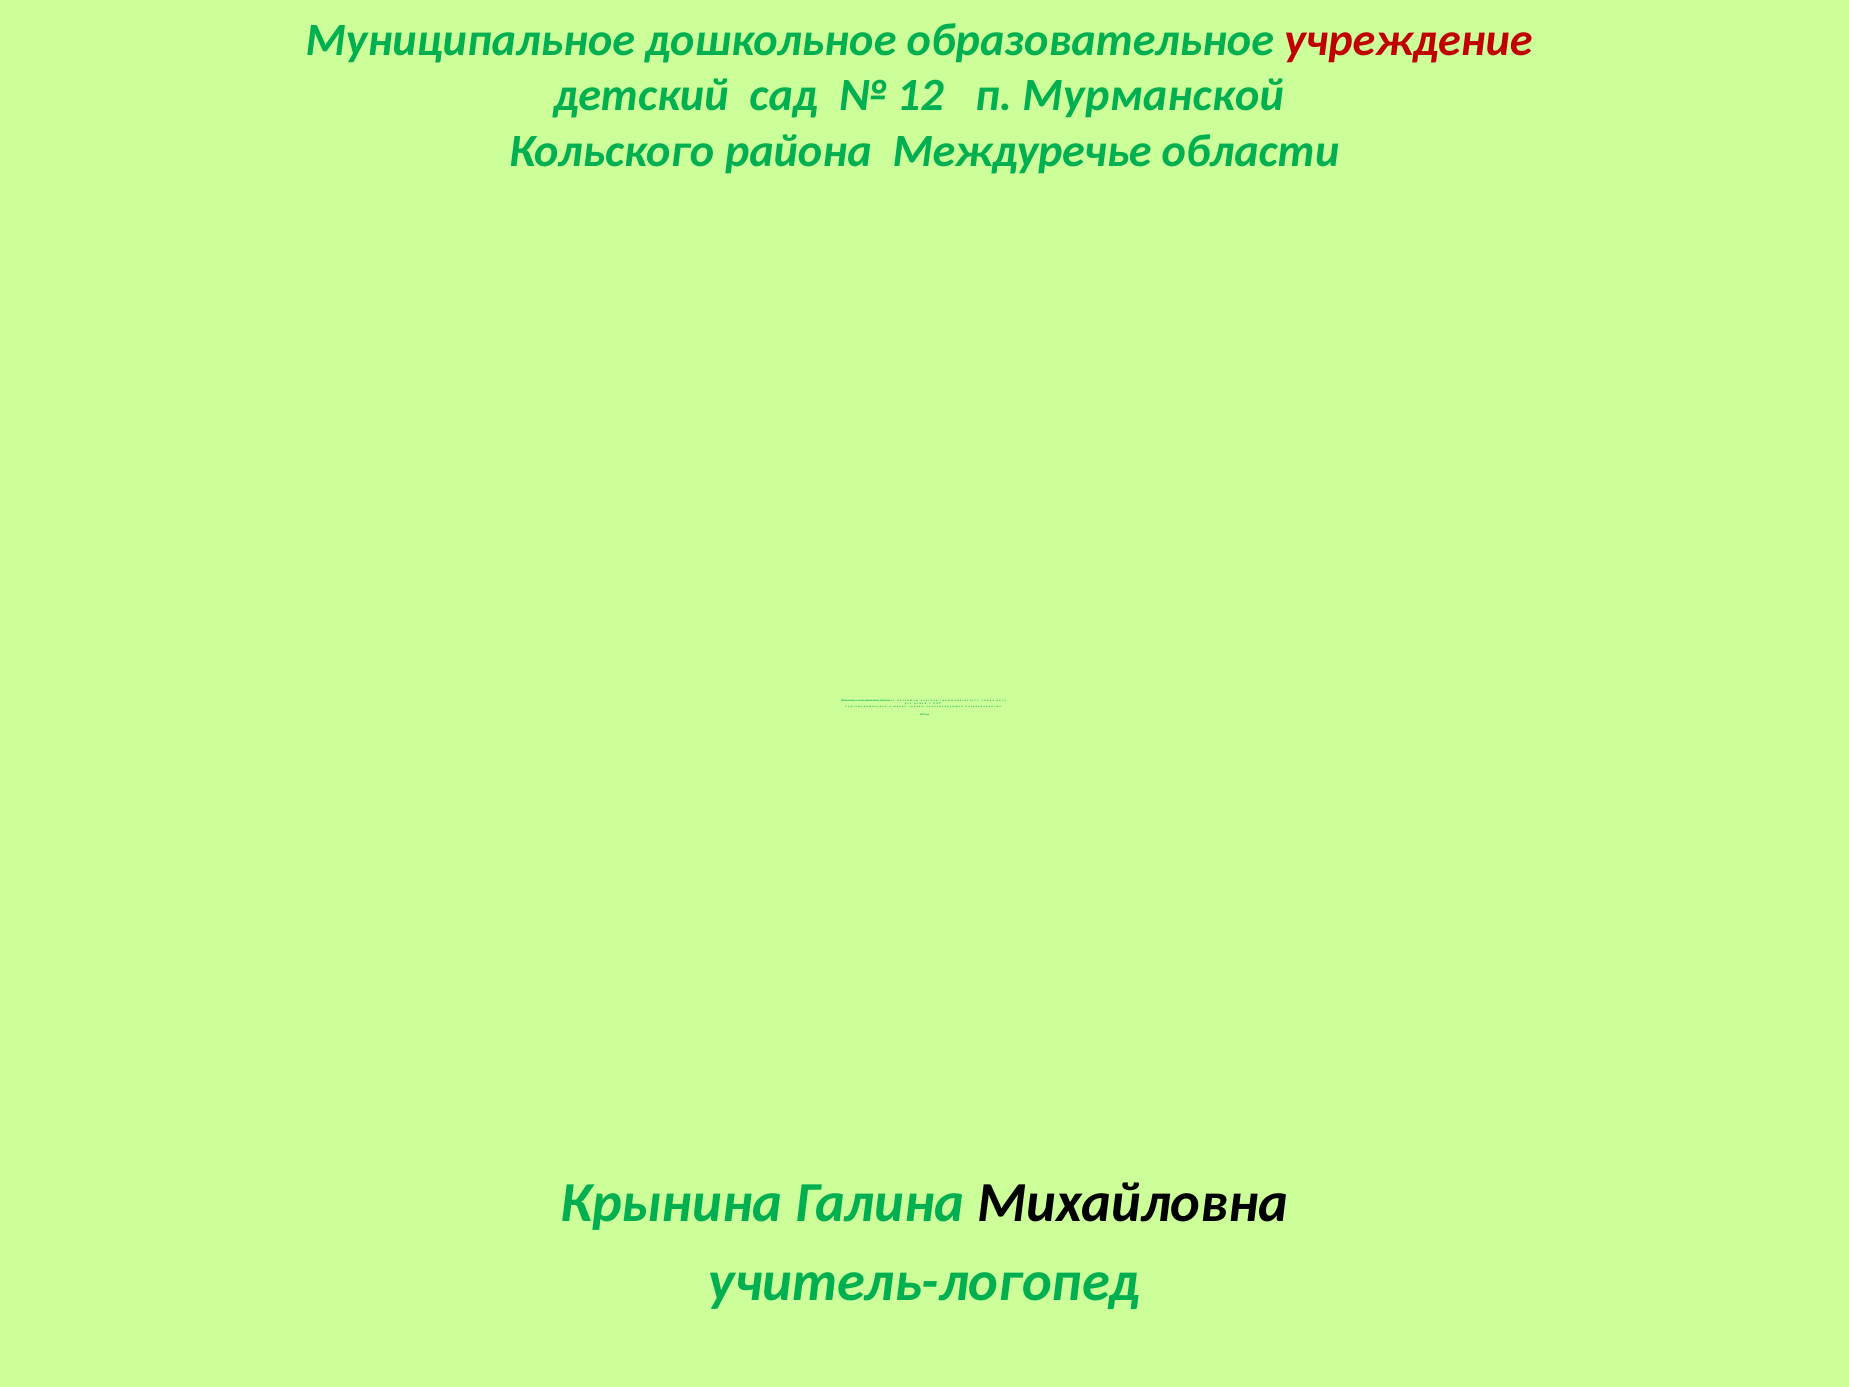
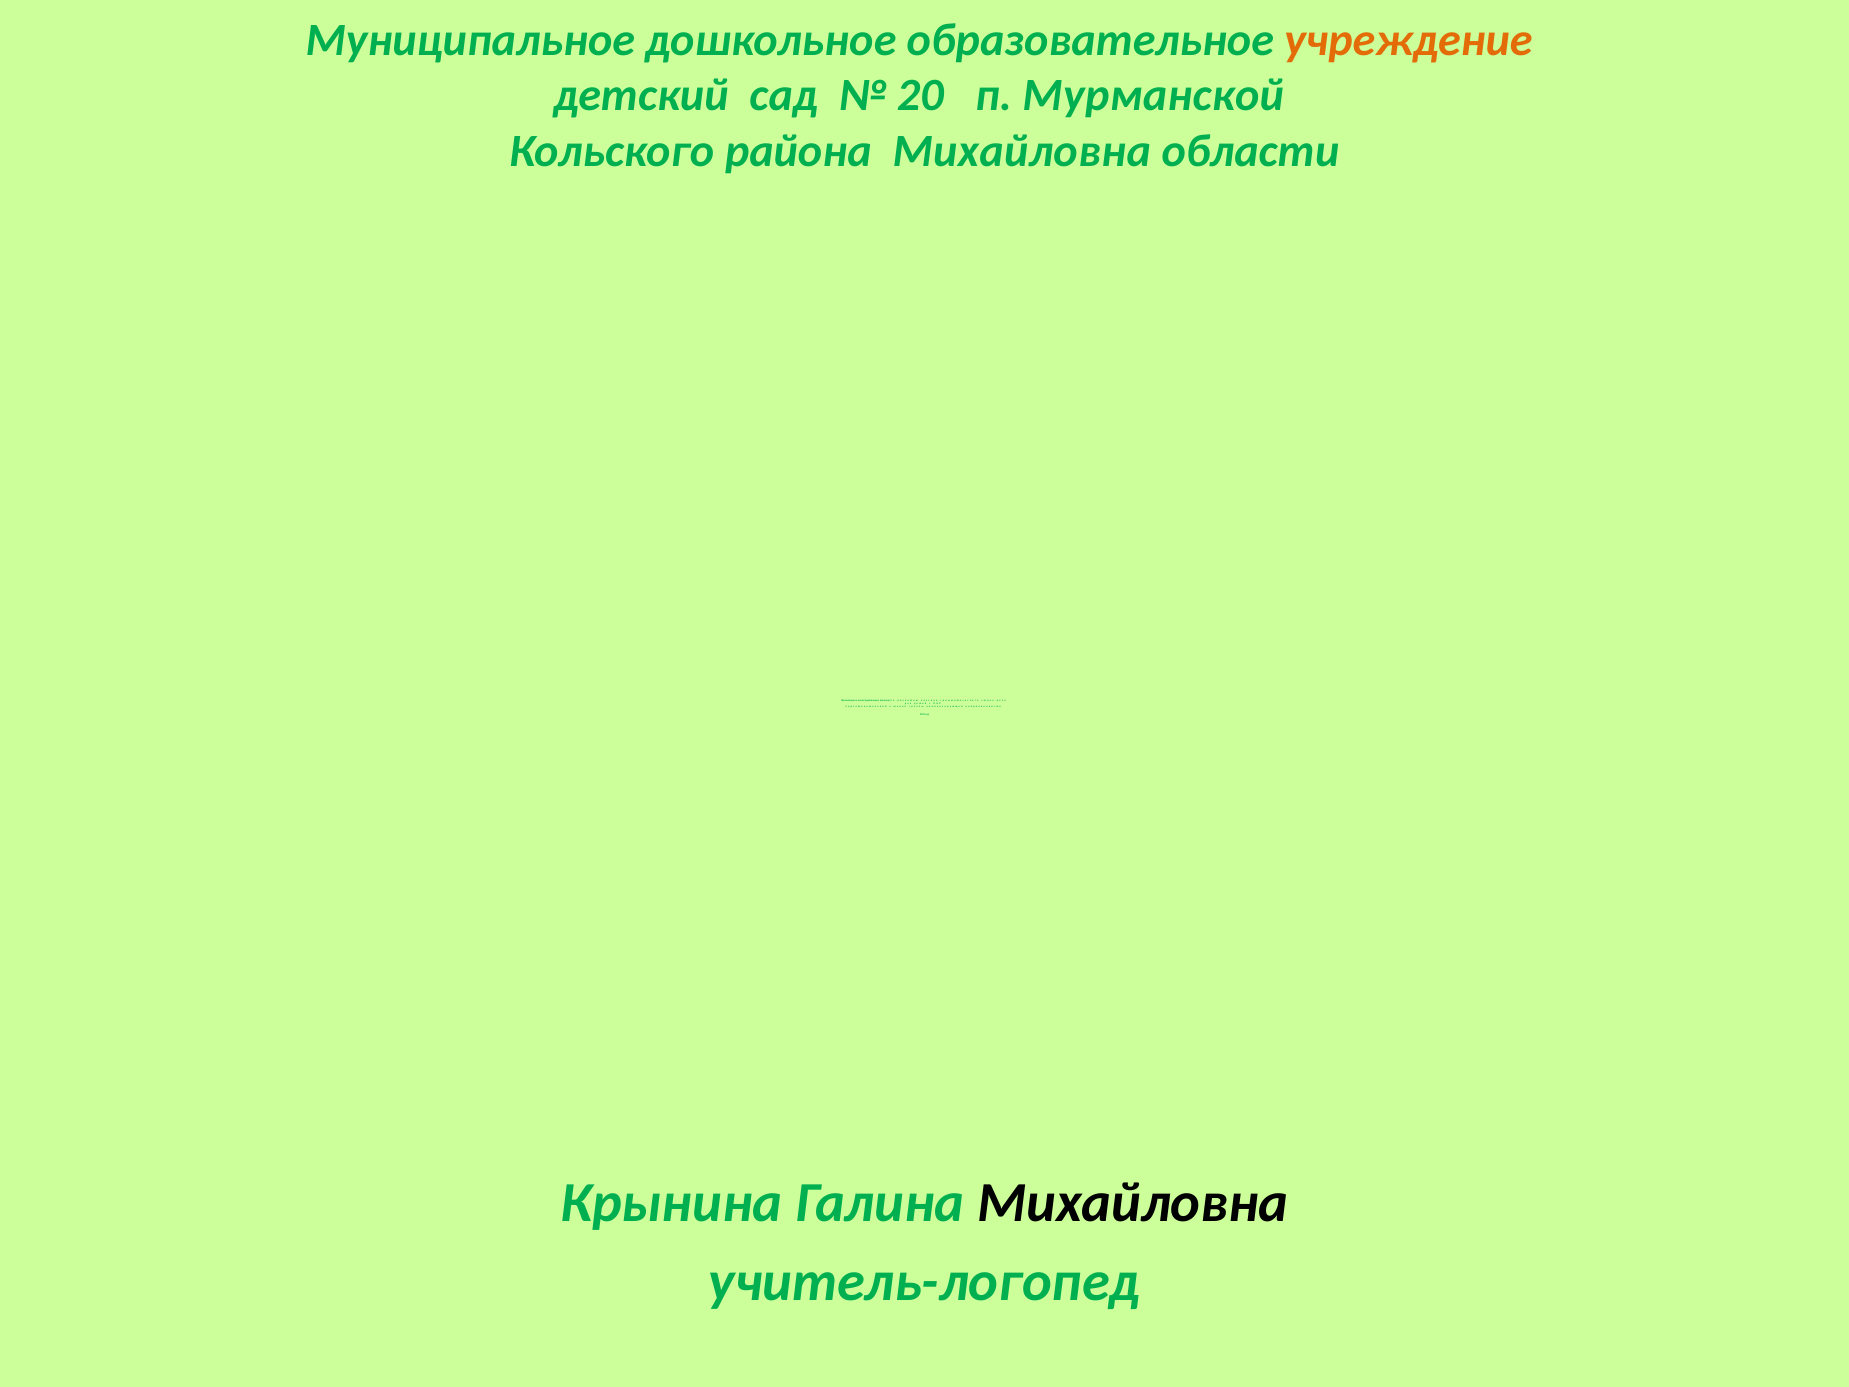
учреждение colour: red -> orange
12: 12 -> 20
района Междуречье: Междуречье -> Михайловна
